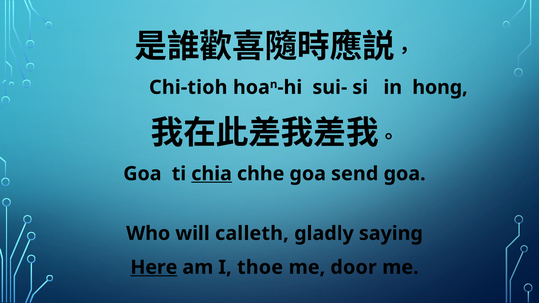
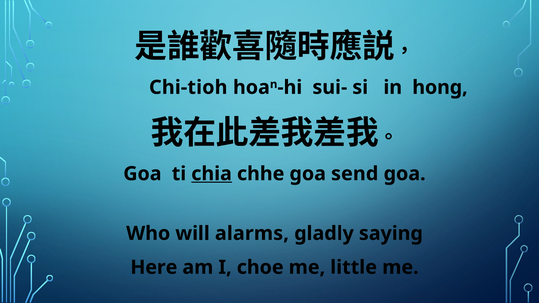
calleth: calleth -> alarms
Here underline: present -> none
thoe: thoe -> choe
door: door -> little
